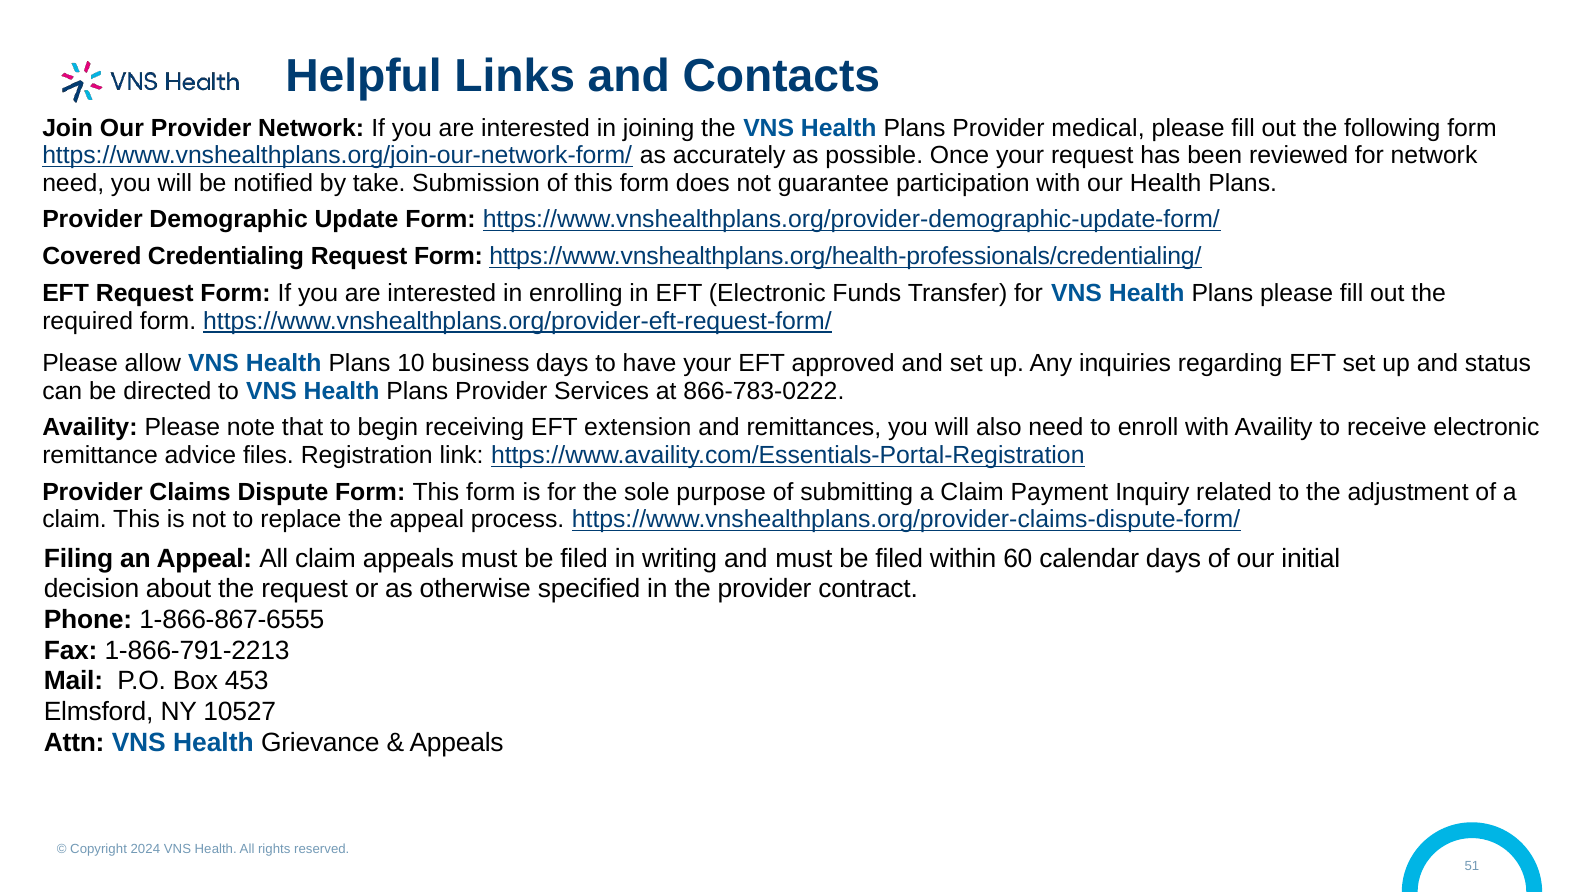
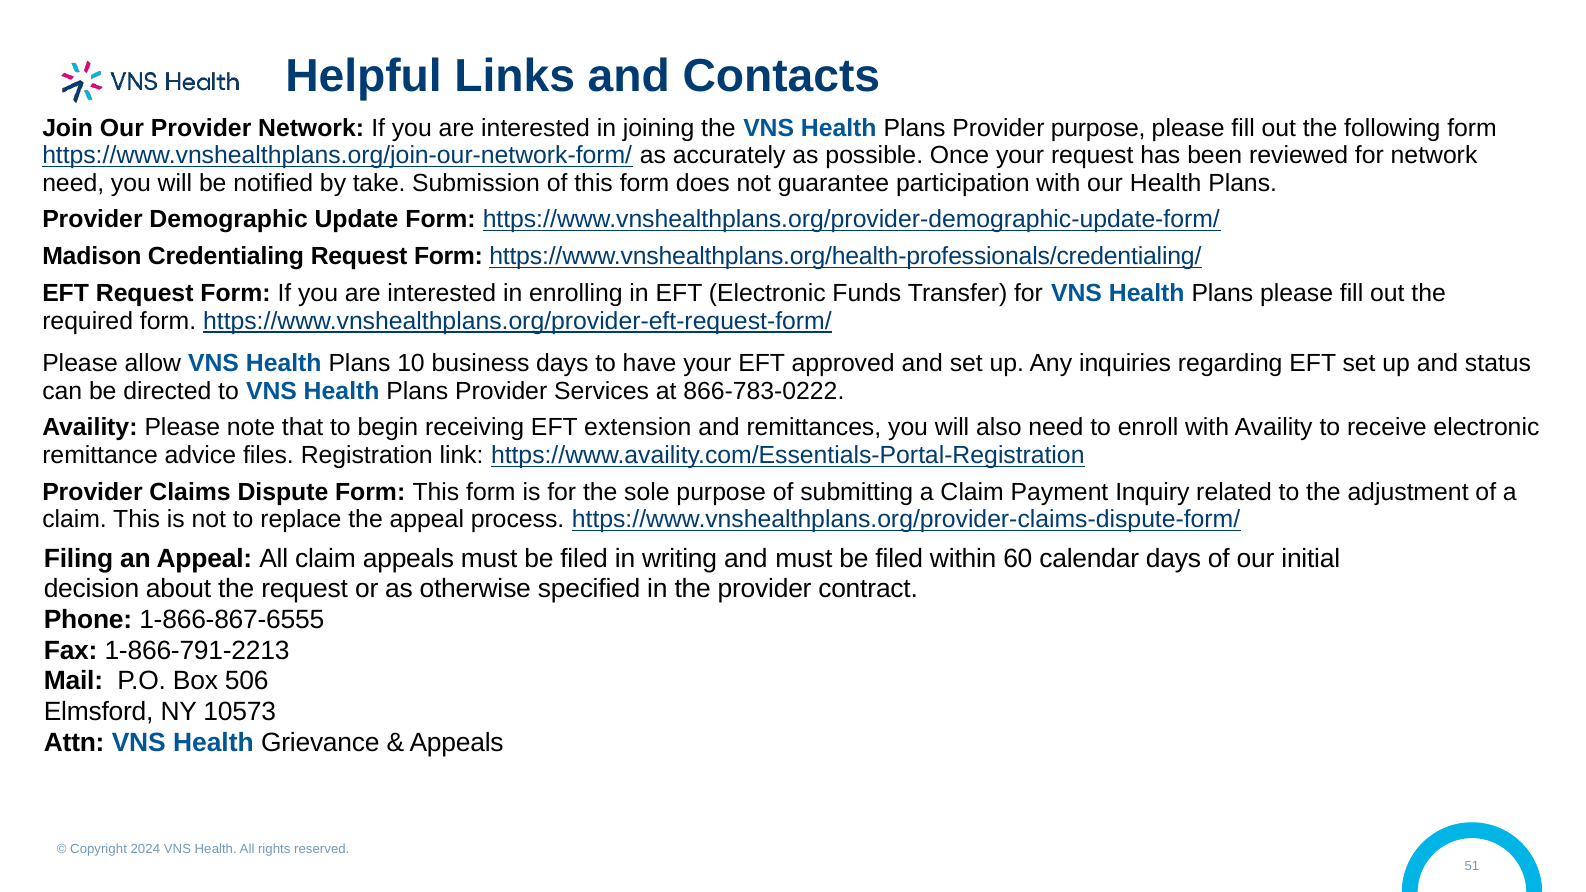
Provider medical: medical -> purpose
Covered: Covered -> Madison
453: 453 -> 506
10527: 10527 -> 10573
